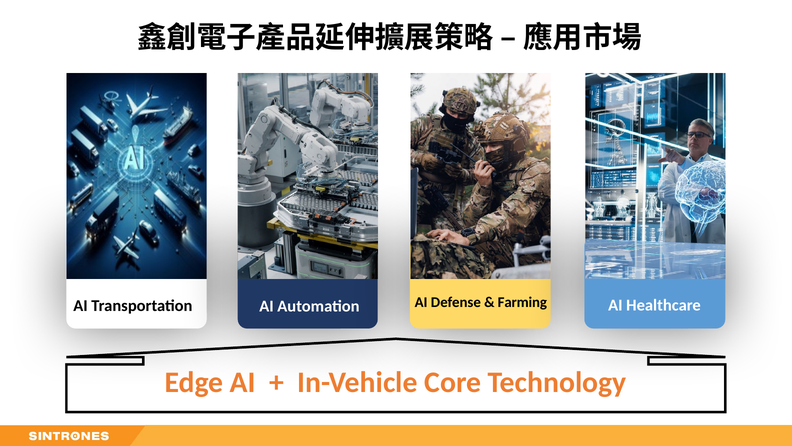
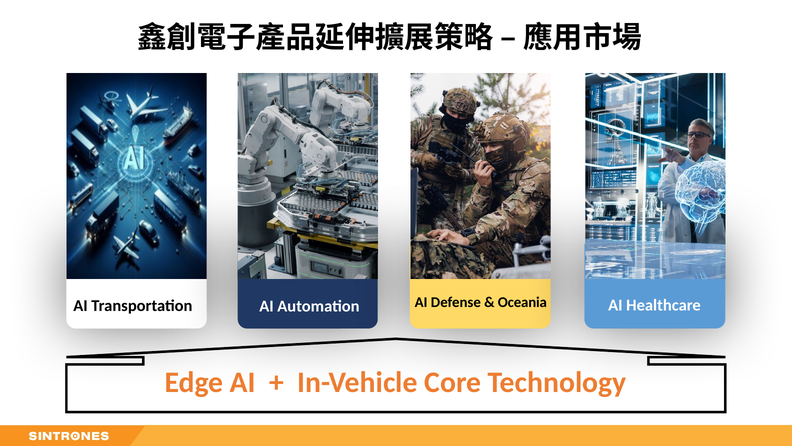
Farming: Farming -> Oceania
